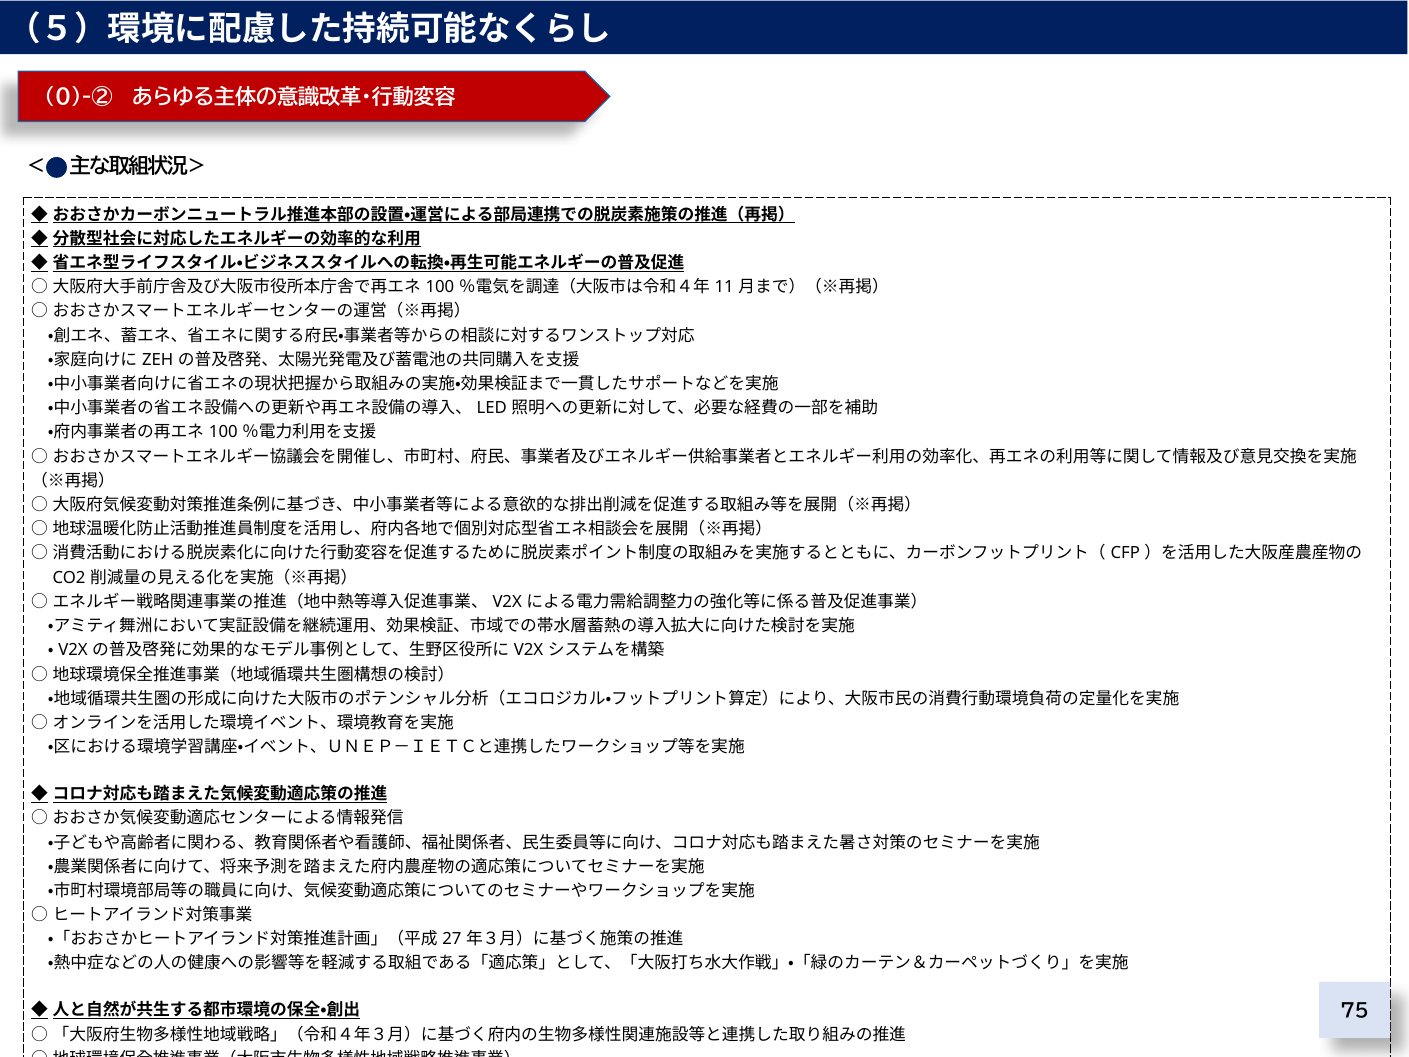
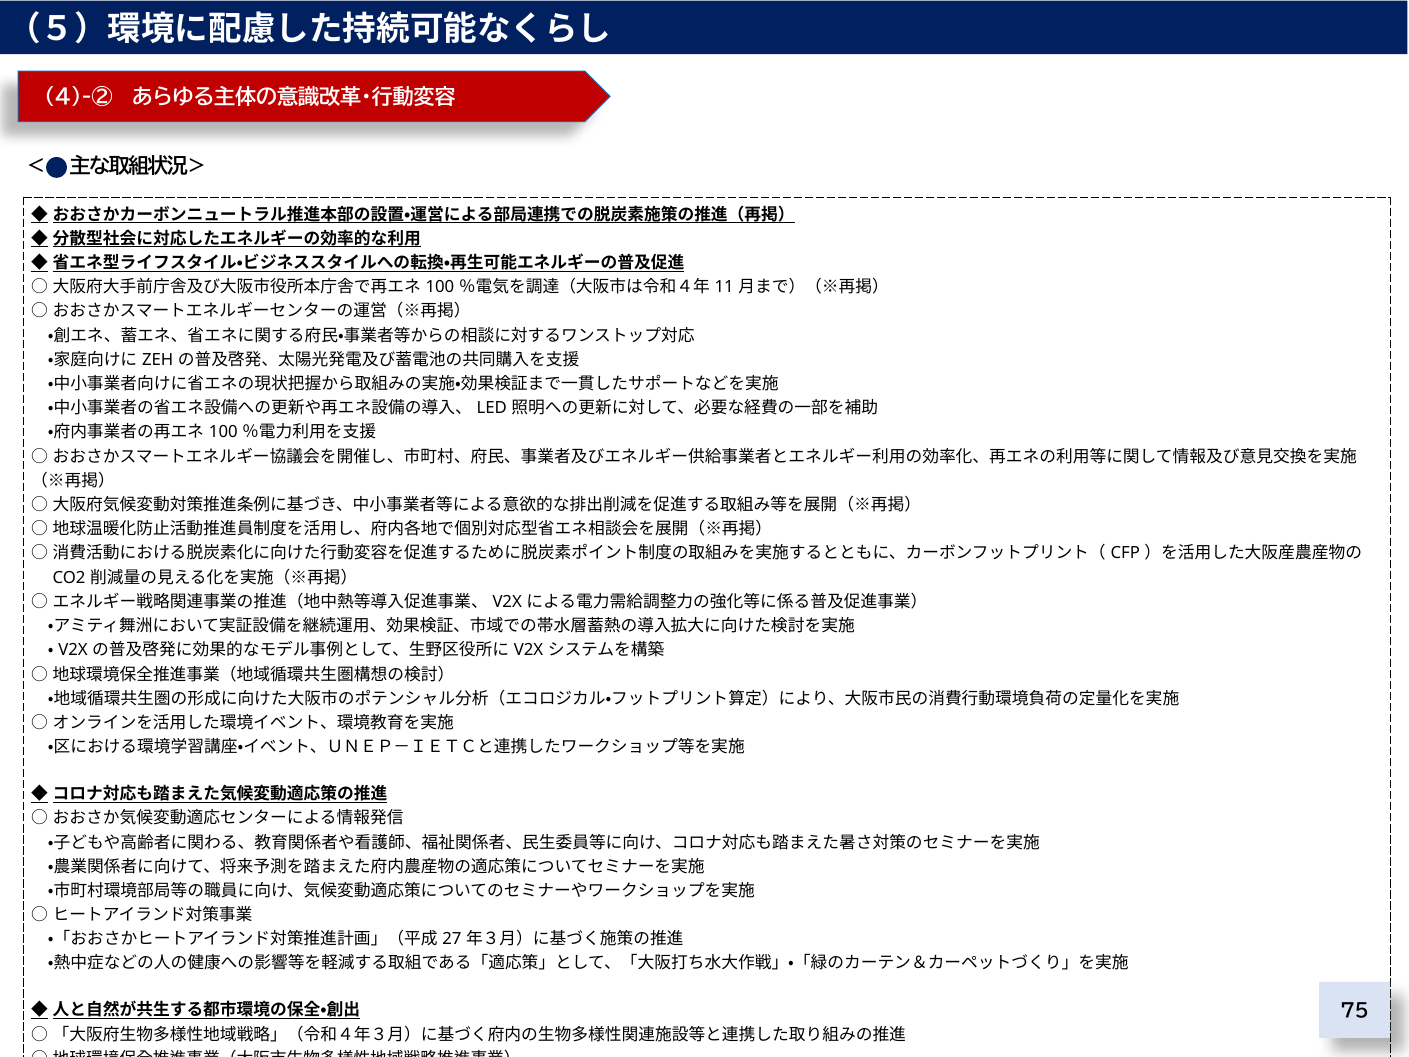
0)-②: 0)-② -> 4)-②
